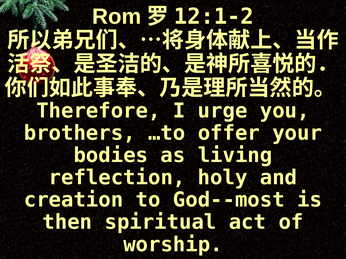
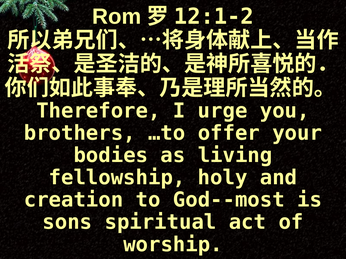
reflection: reflection -> fellowship
then: then -> sons
